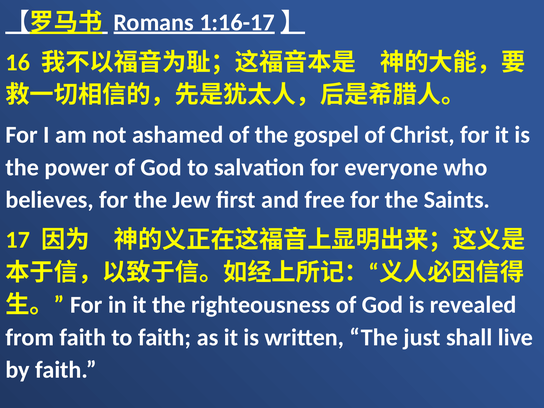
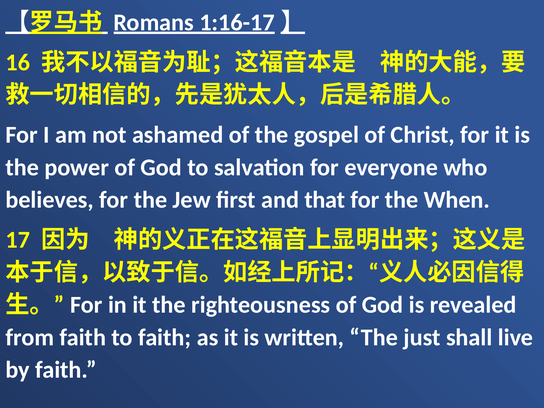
free: free -> that
Saints: Saints -> When
